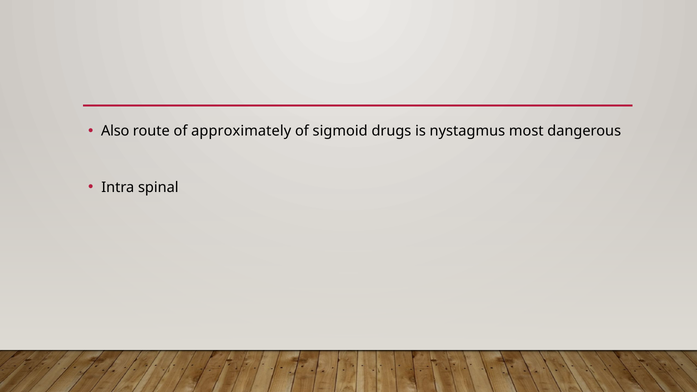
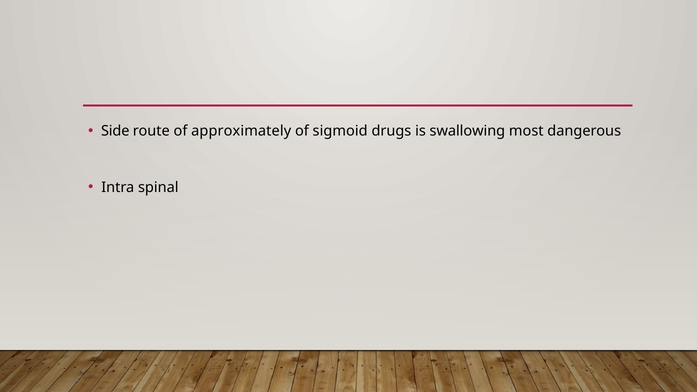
Also: Also -> Side
nystagmus: nystagmus -> swallowing
